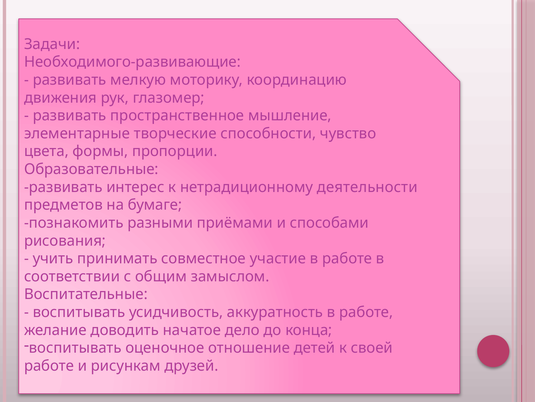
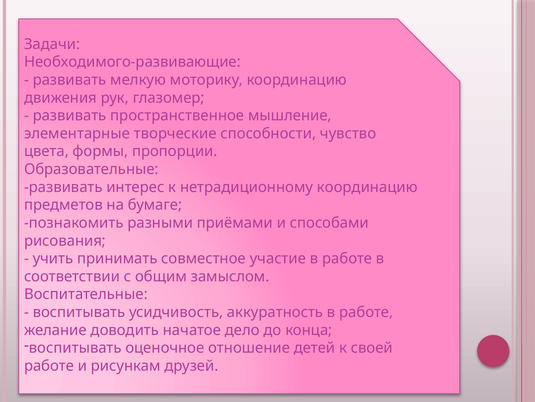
нетрадиционному деятельности: деятельности -> координацию
